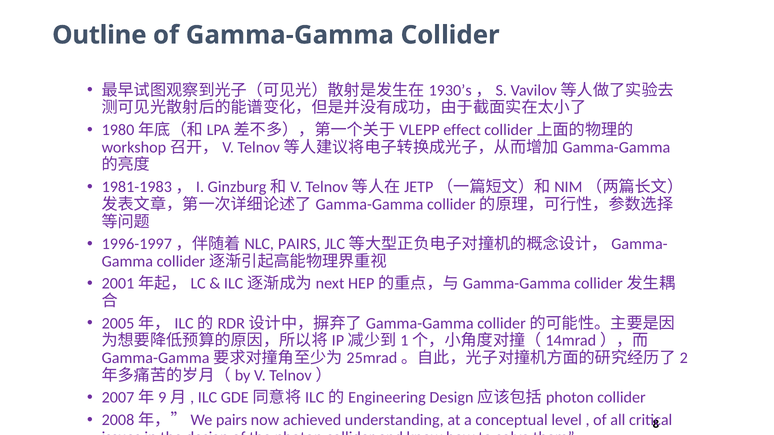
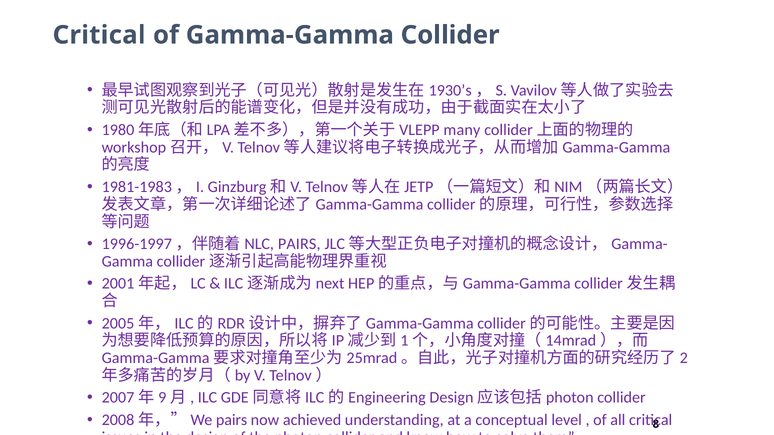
Outline at (99, 35): Outline -> Critical
effect: effect -> many
